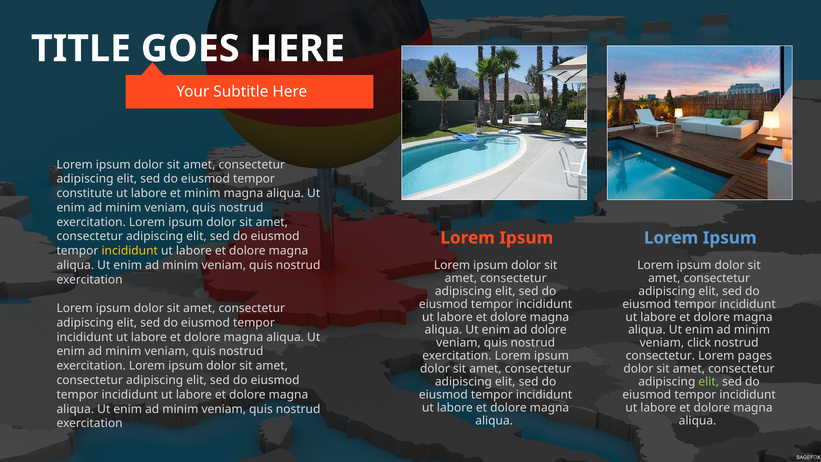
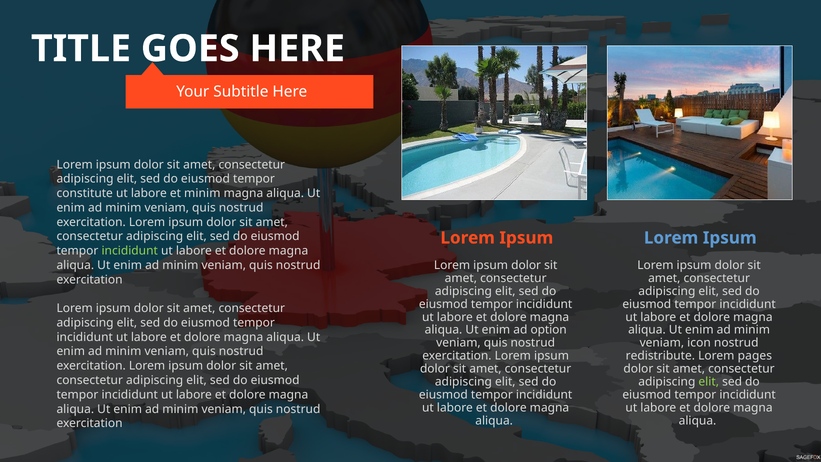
incididunt at (130, 251) colour: yellow -> light green
ad dolore: dolore -> option
click: click -> icon
consectetur at (660, 356): consectetur -> redistribute
